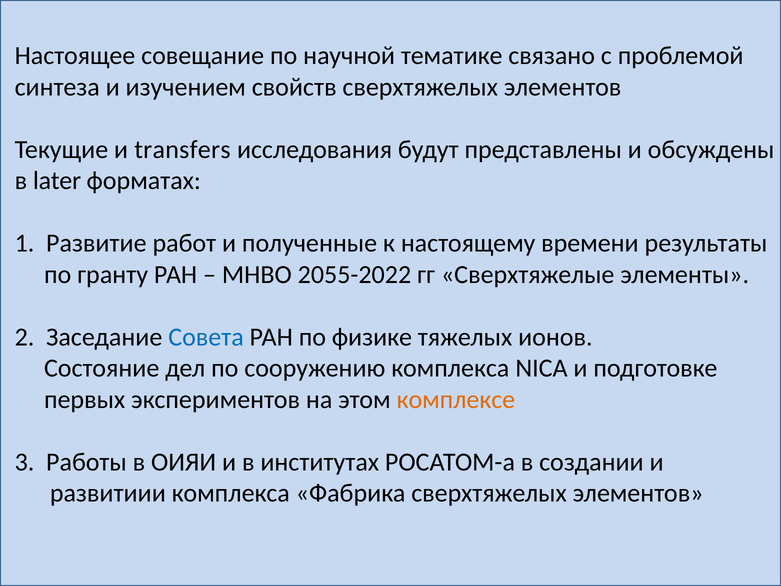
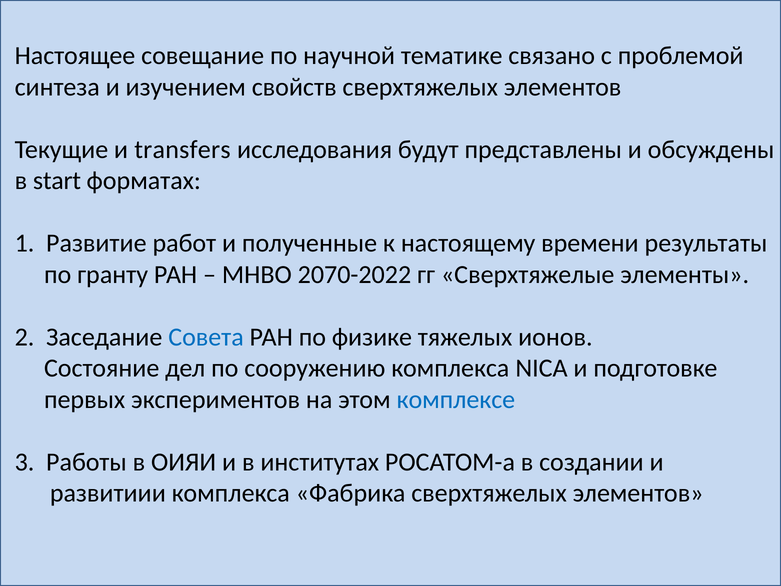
later: later -> start
2055-2022: 2055-2022 -> 2070-2022
комплексе colour: orange -> blue
